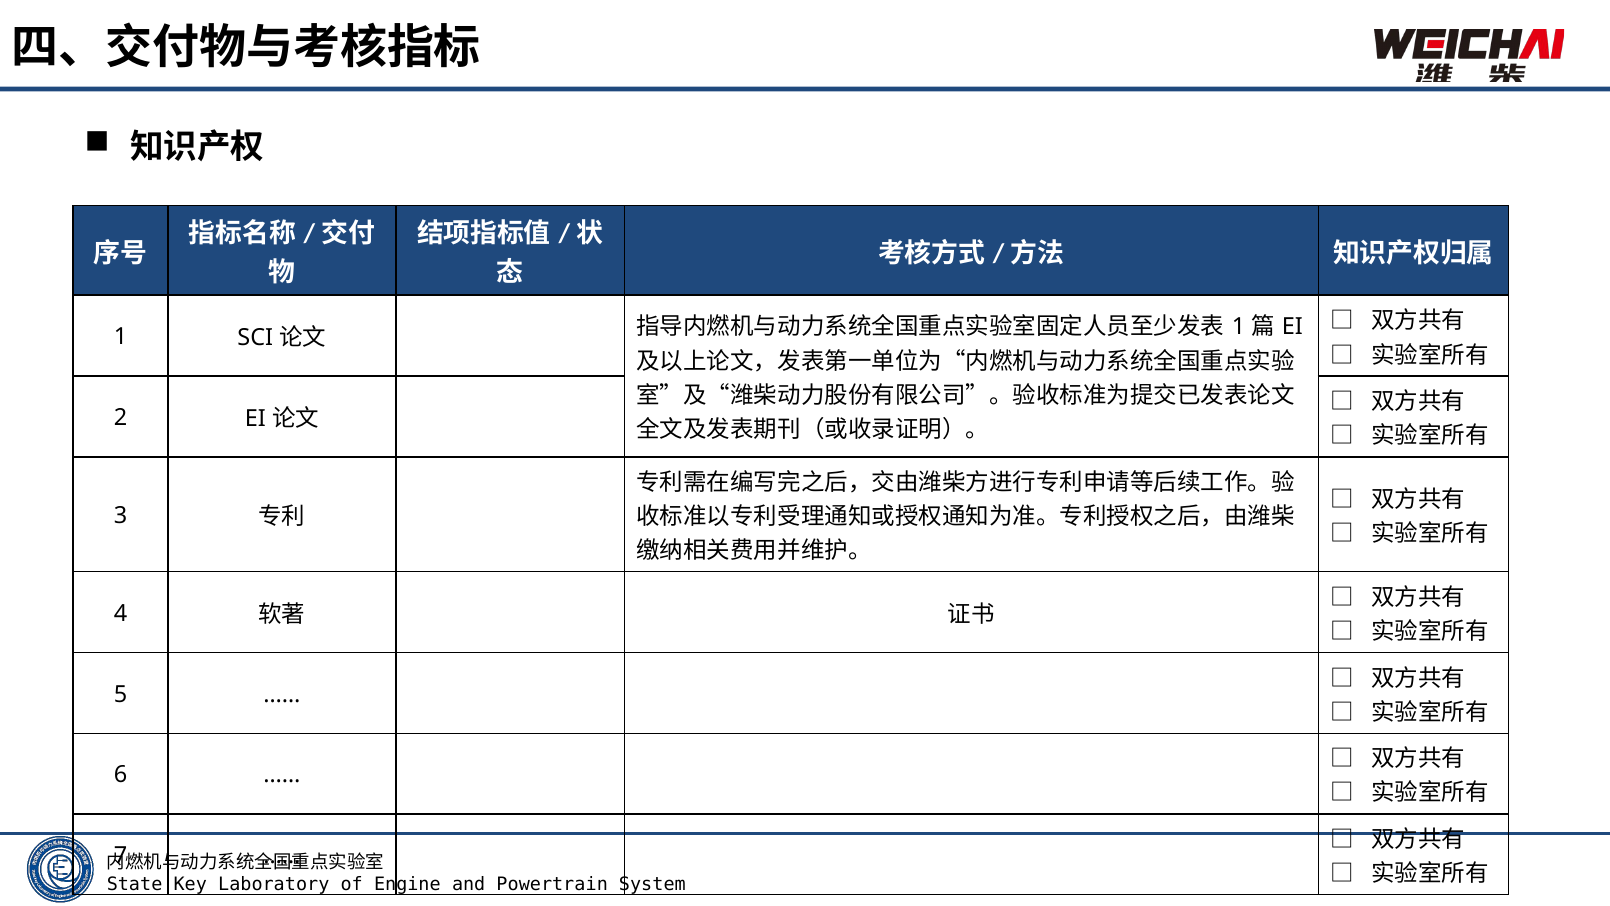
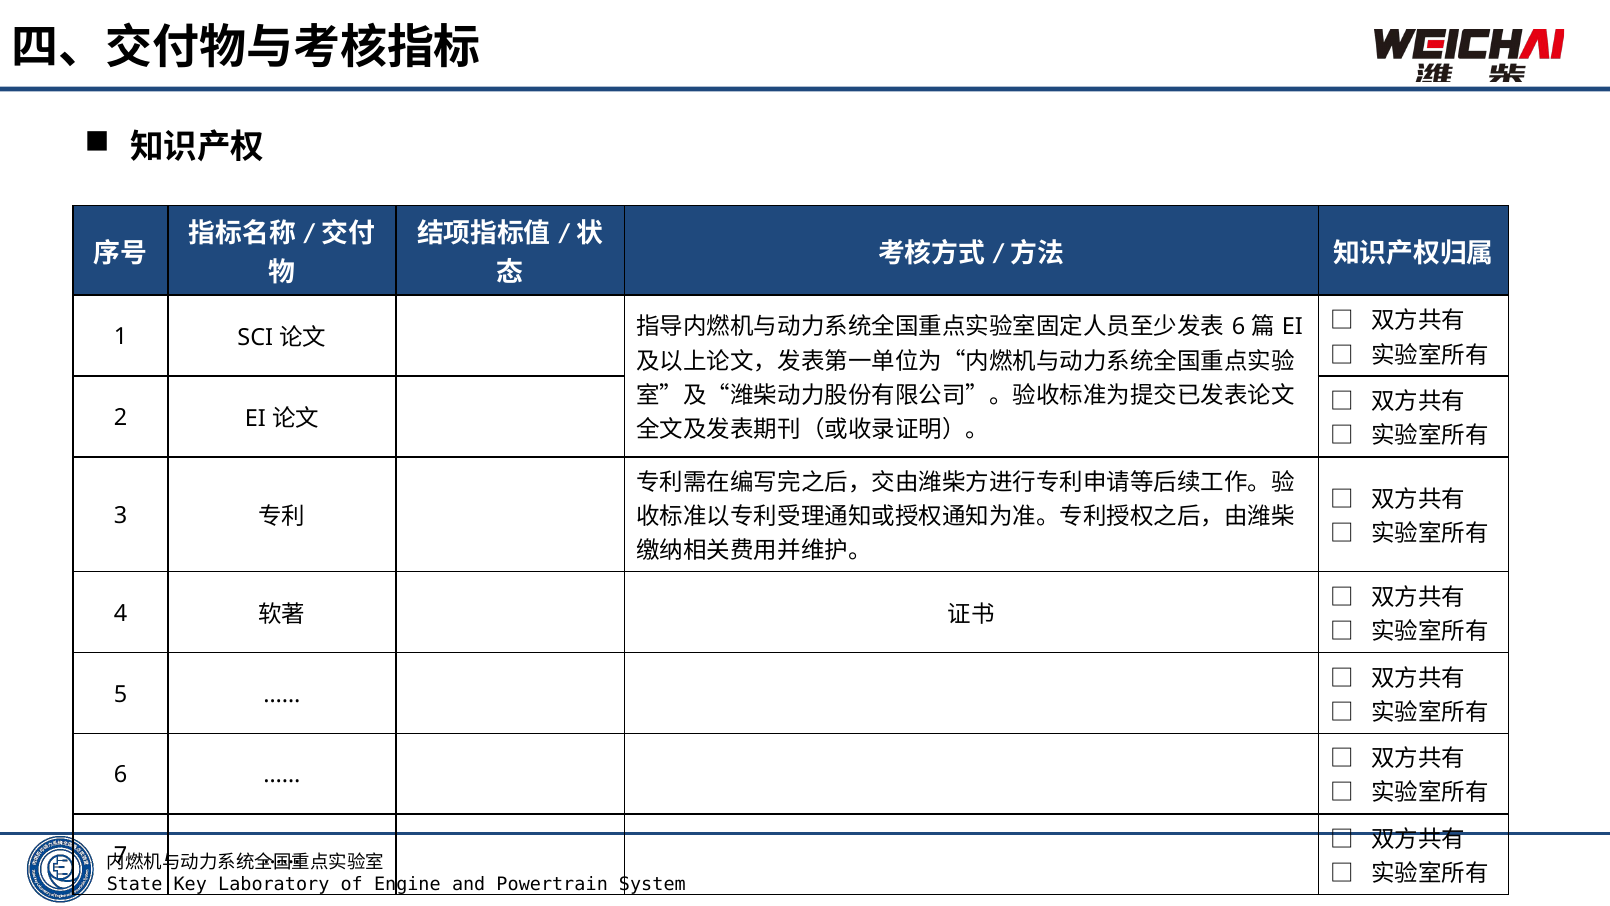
1 at (1239, 327): 1 -> 6
